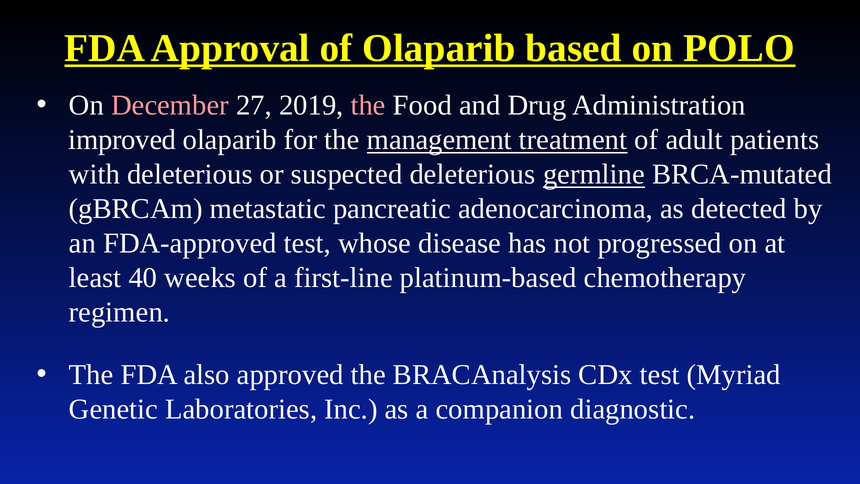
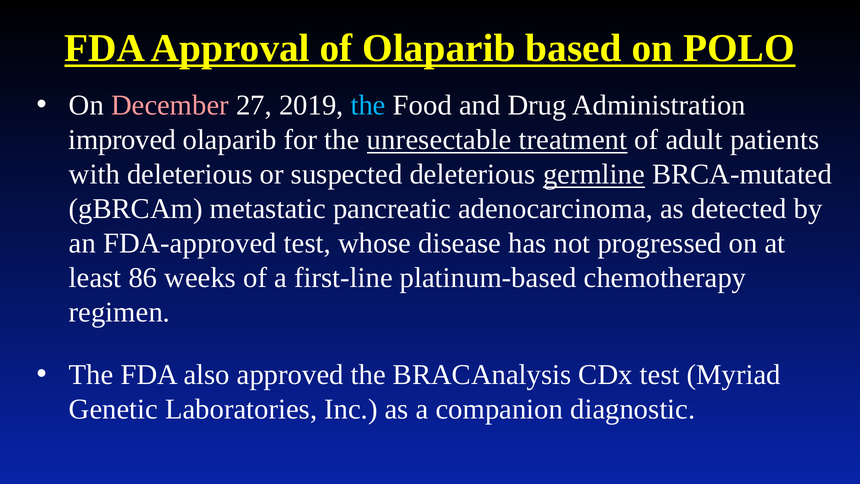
the at (368, 105) colour: pink -> light blue
management: management -> unresectable
40: 40 -> 86
